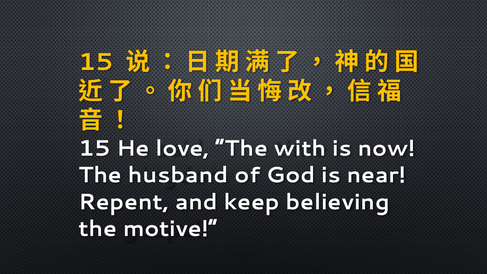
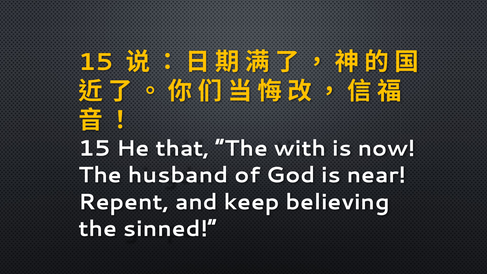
love: love -> that
motive: motive -> sinned
